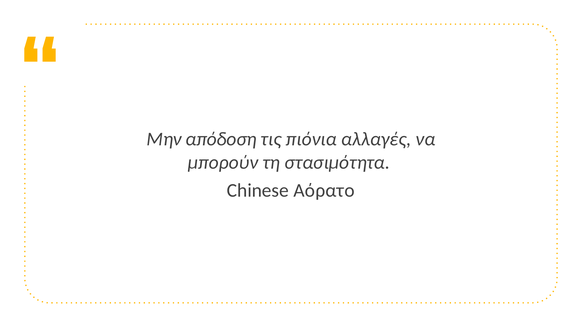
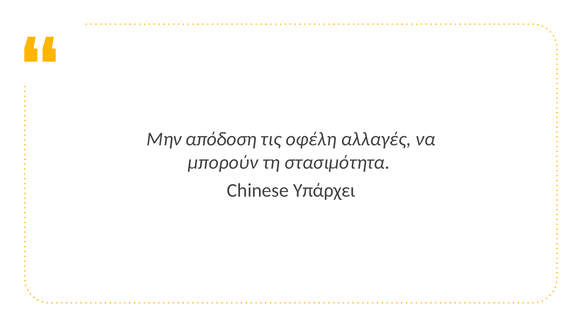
πιόνια: πιόνια -> οφέλη
Αόρατο: Αόρατο -> Υπάρχει
